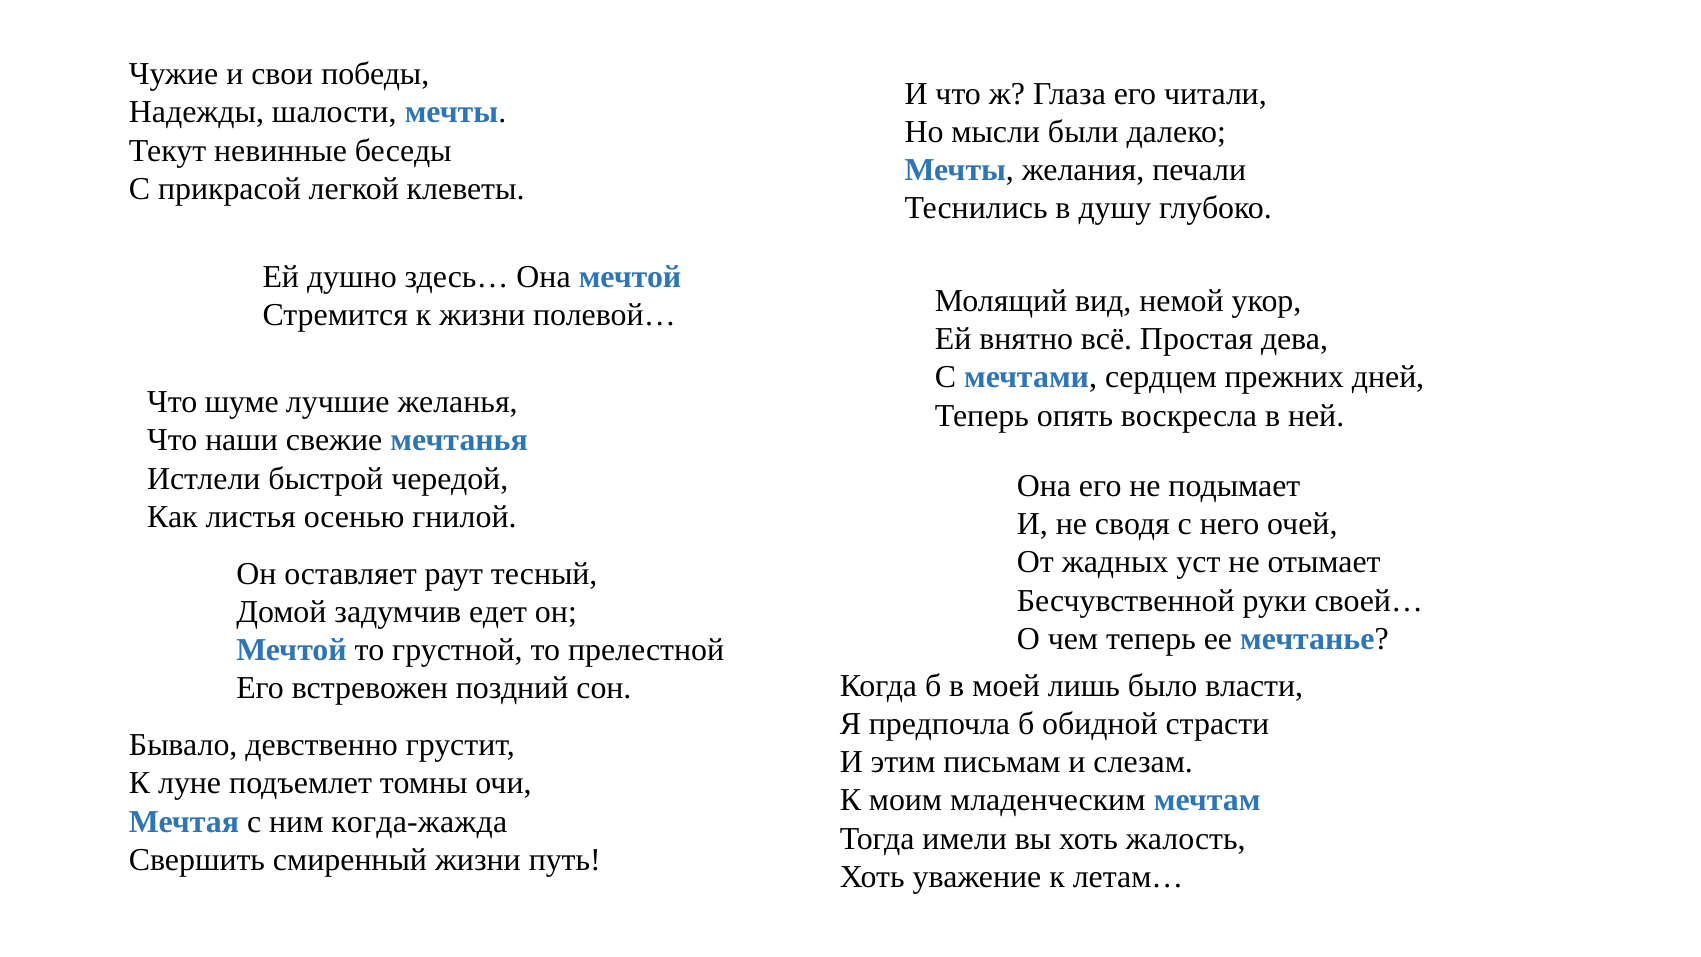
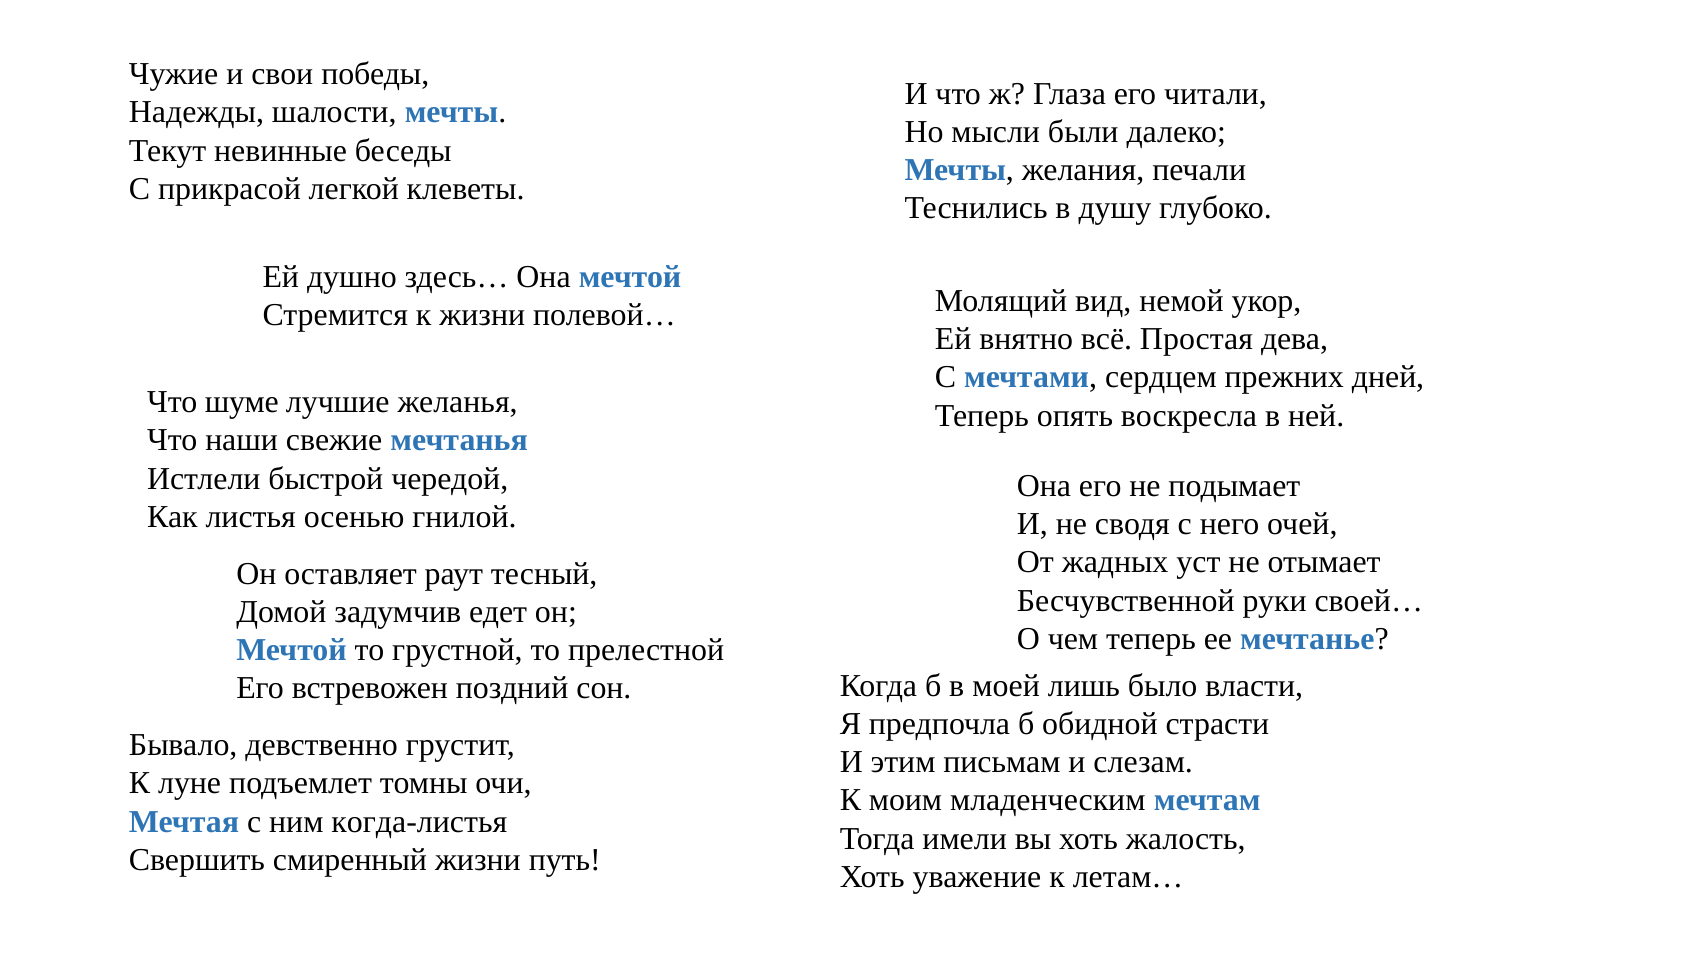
когда-жажда: когда-жажда -> когда-листья
